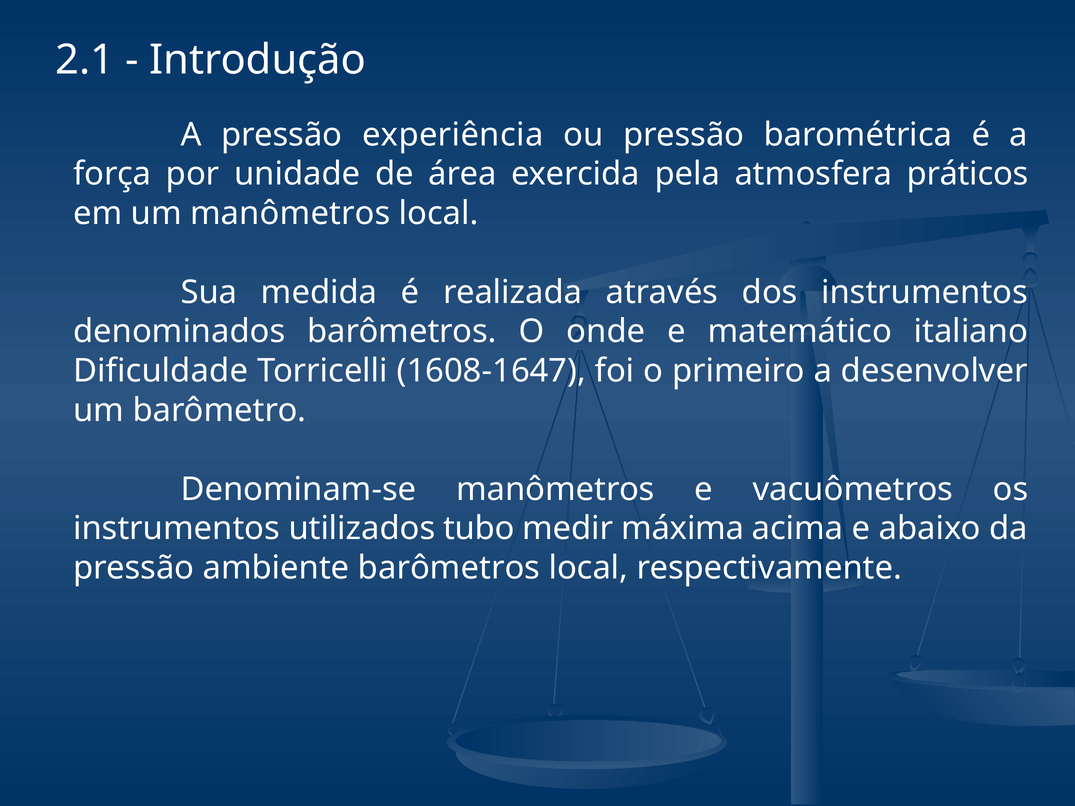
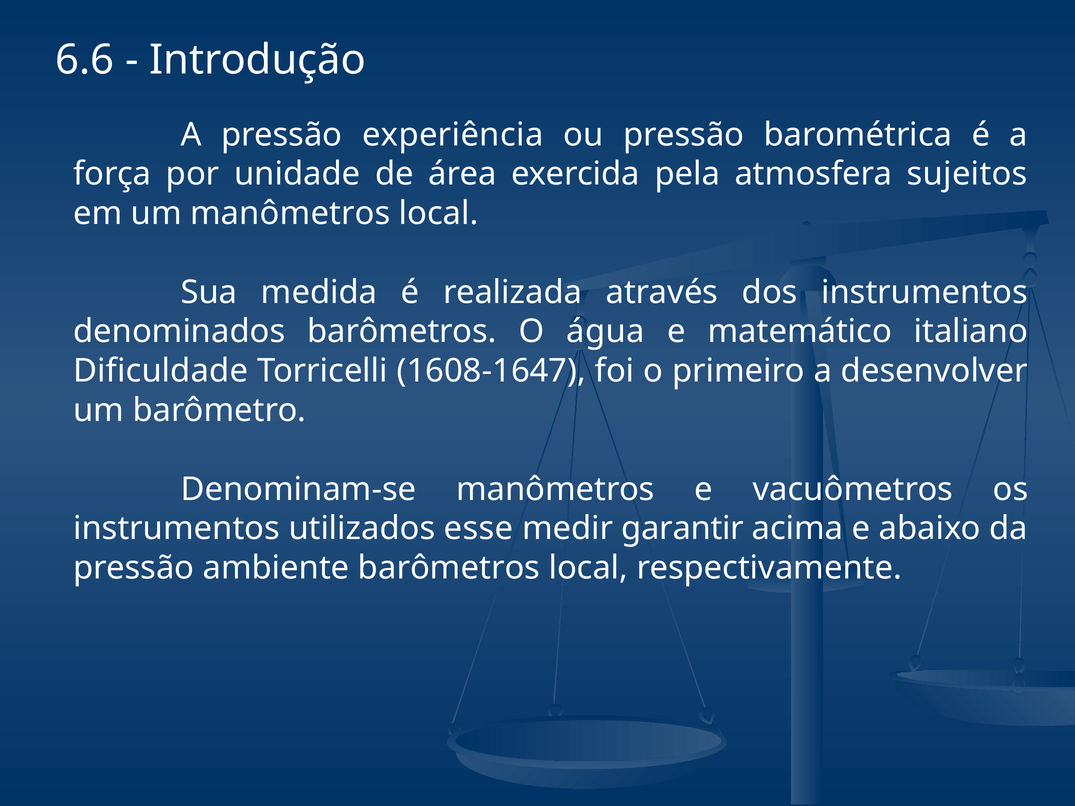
2.1: 2.1 -> 6.6
práticos: práticos -> sujeitos
onde: onde -> água
tubo: tubo -> esse
máxima: máxima -> garantir
